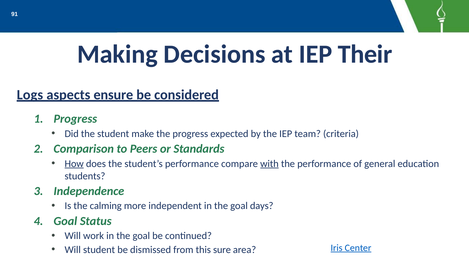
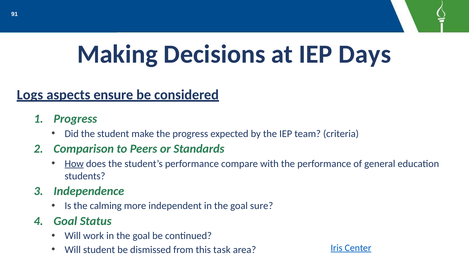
Their: Their -> Days
with underline: present -> none
days: days -> sure
sure: sure -> task
